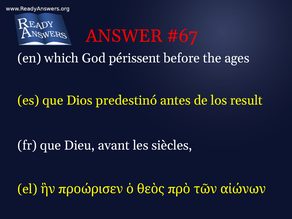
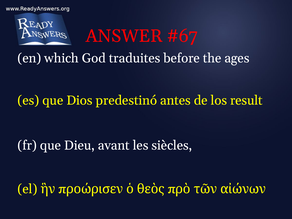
périssent: périssent -> traduites
